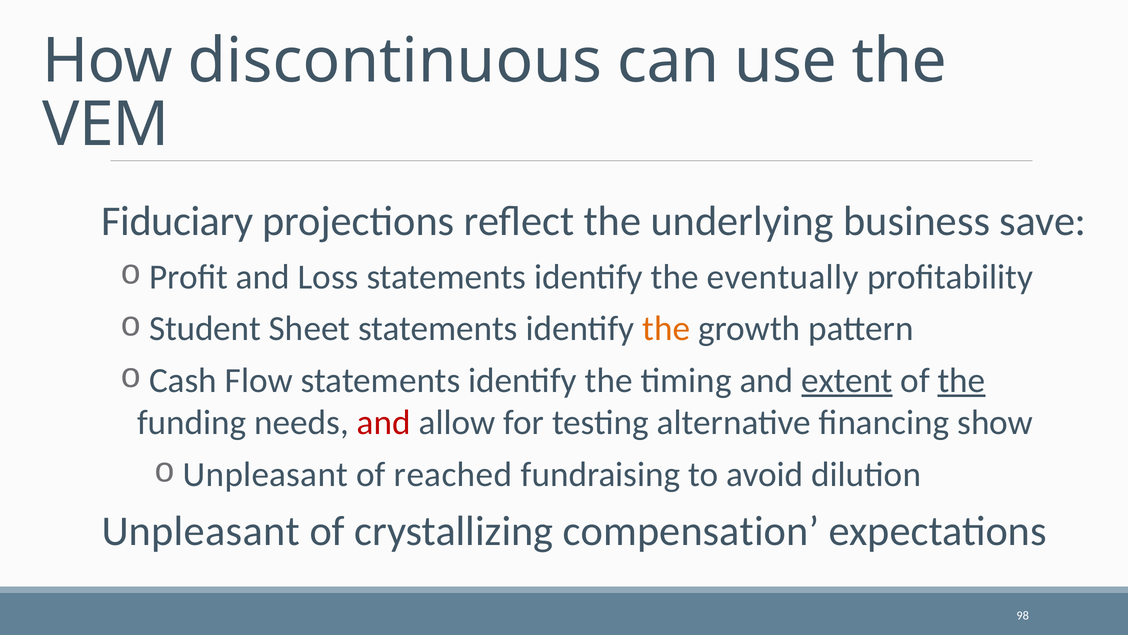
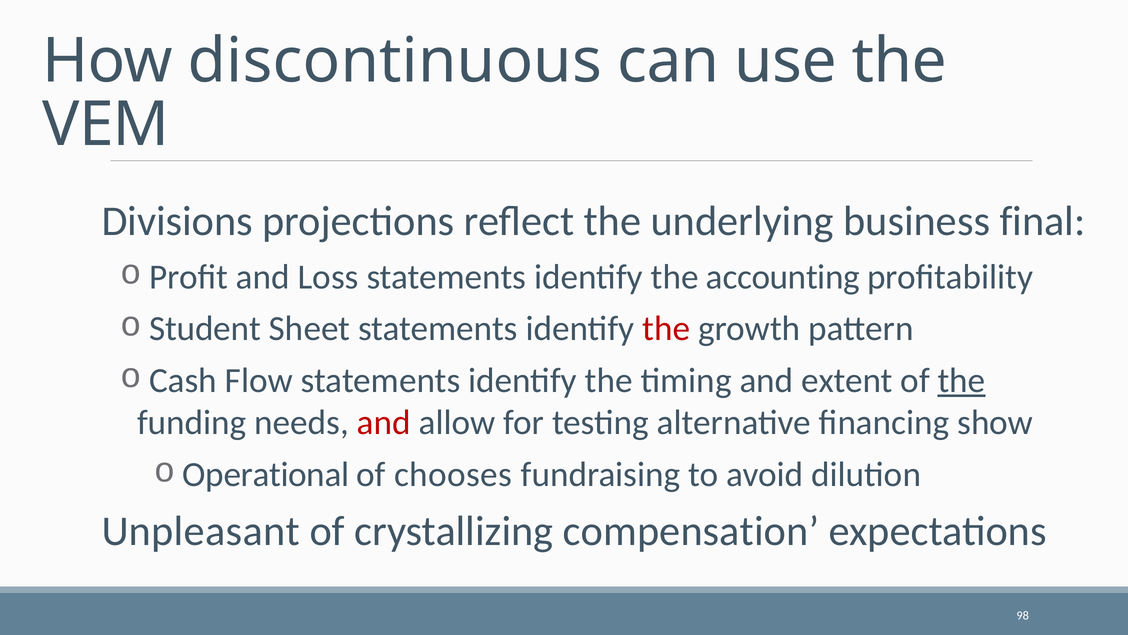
Fiduciary: Fiduciary -> Divisions
save: save -> final
eventually: eventually -> accounting
the at (666, 328) colour: orange -> red
extent underline: present -> none
Unpleasant at (266, 474): Unpleasant -> Operational
reached: reached -> chooses
